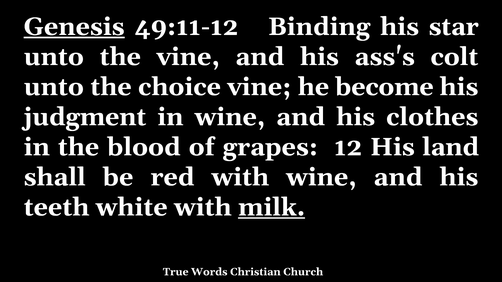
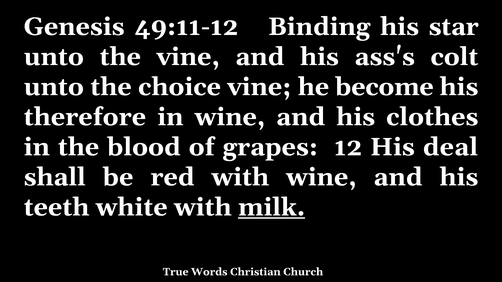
Genesis underline: present -> none
judgment: judgment -> therefore
land: land -> deal
